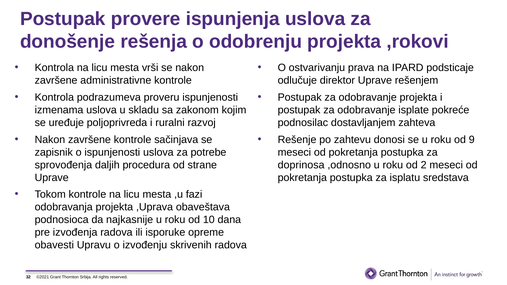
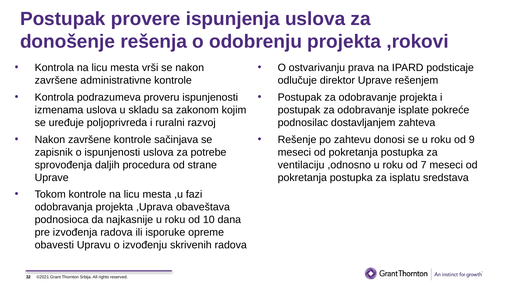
doprinosa: doprinosa -> ventilaciju
2: 2 -> 7
